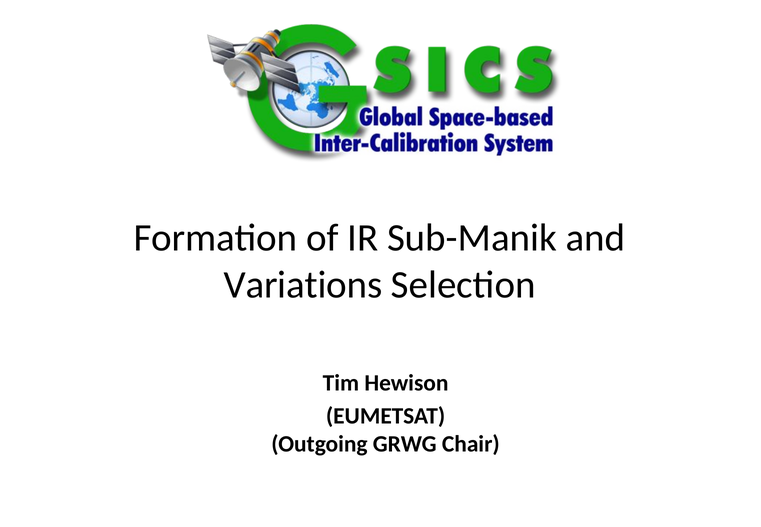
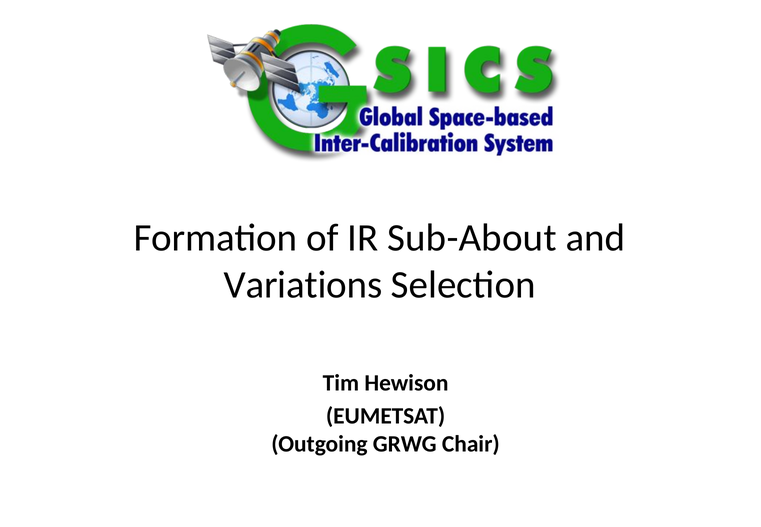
Sub-Manik: Sub-Manik -> Sub-About
